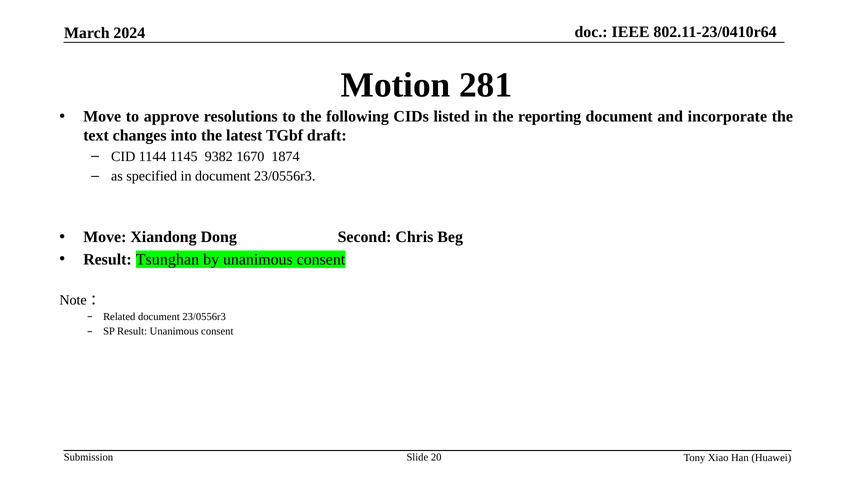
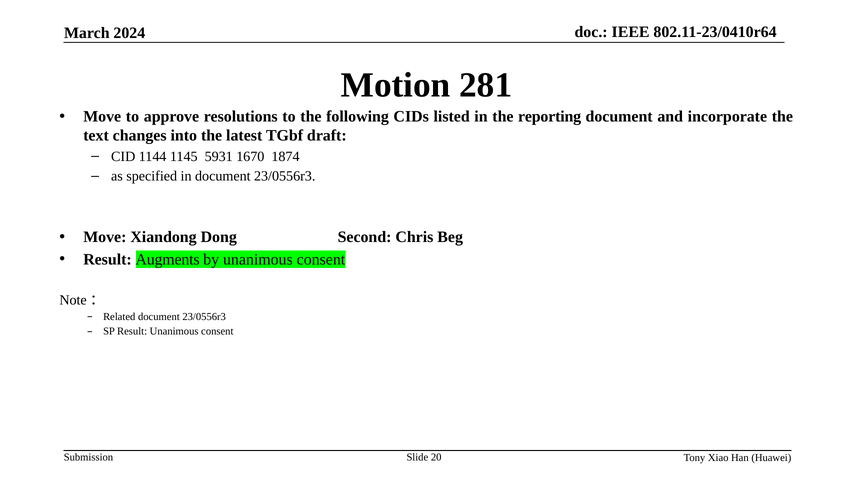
9382: 9382 -> 5931
Tsunghan: Tsunghan -> Augments
